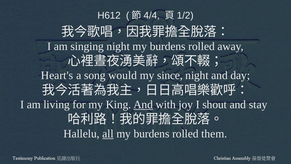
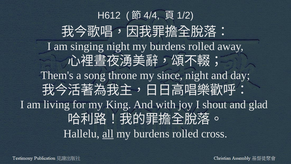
Heart's: Heart's -> Them's
would: would -> throne
And at (143, 104) underline: present -> none
stay: stay -> glad
them: them -> cross
